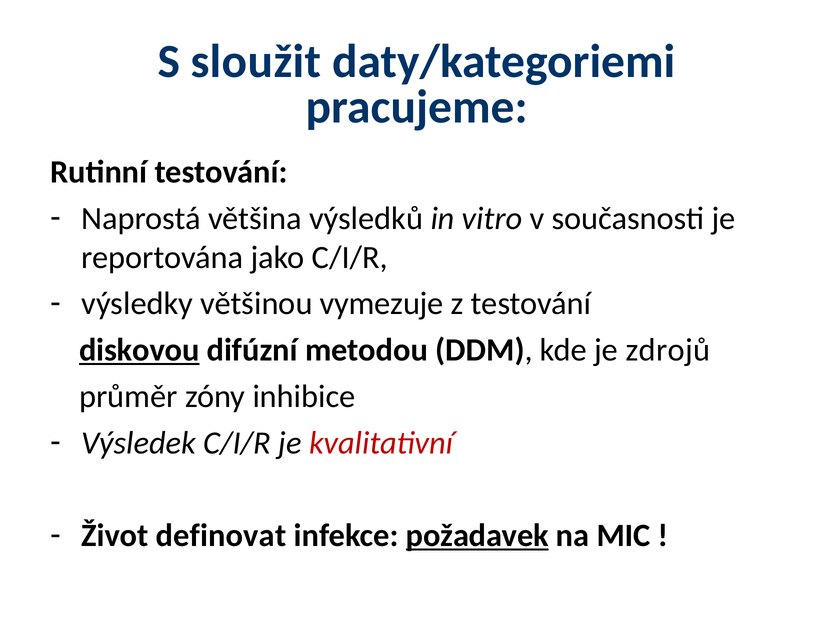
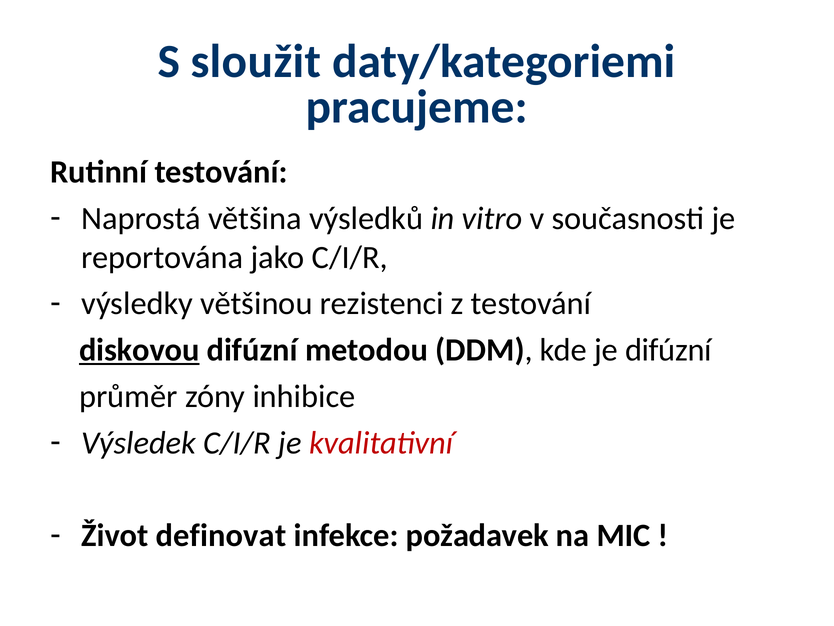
vymezuje: vymezuje -> rezistenci
je zdrojů: zdrojů -> difúzní
požadavek underline: present -> none
